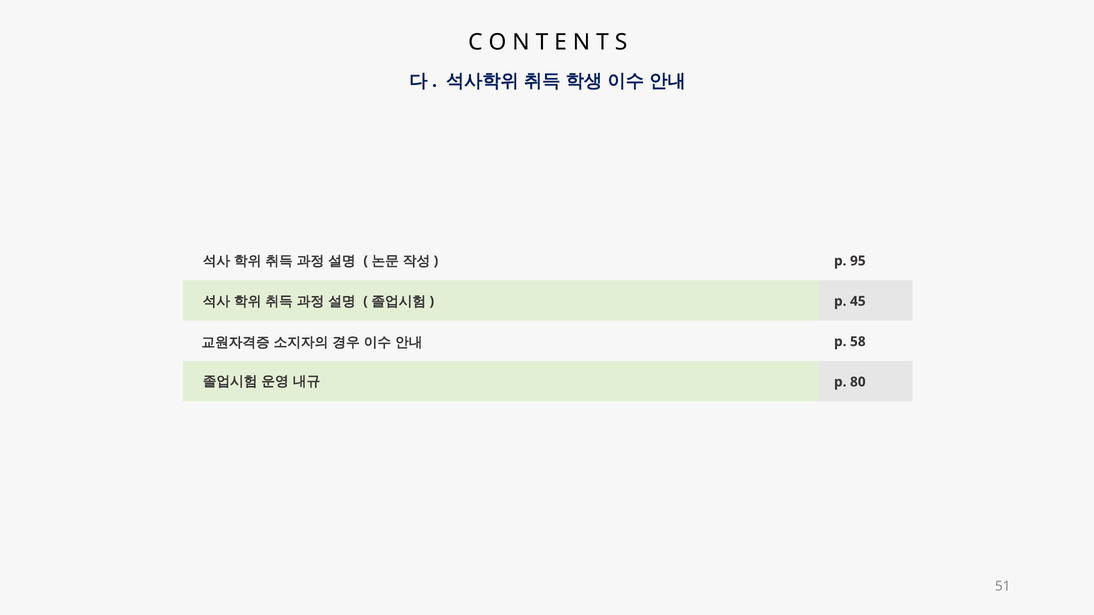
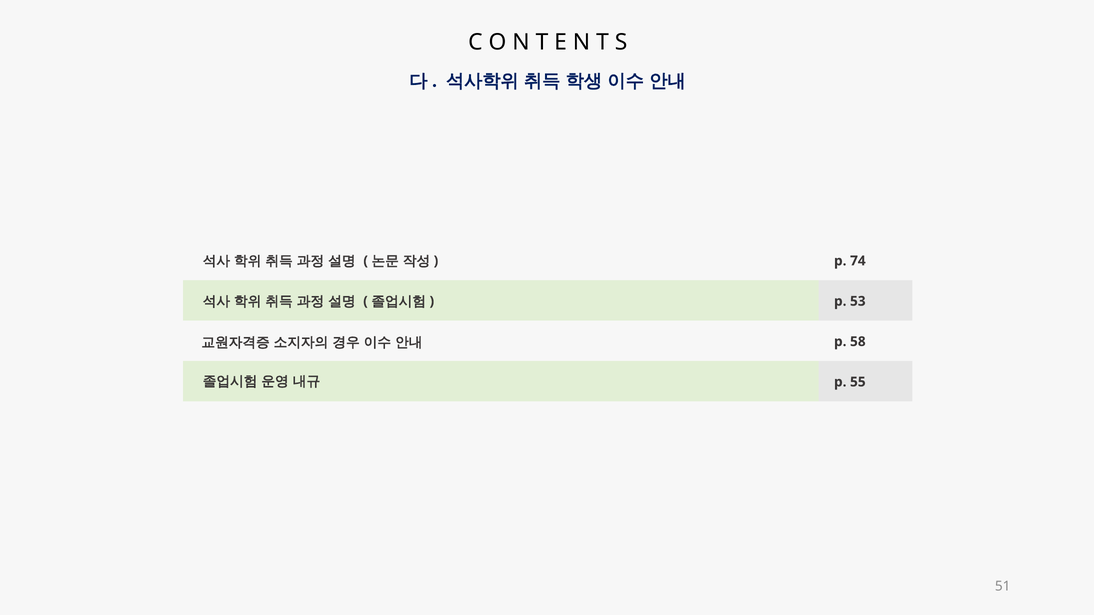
95: 95 -> 74
45: 45 -> 53
80: 80 -> 55
